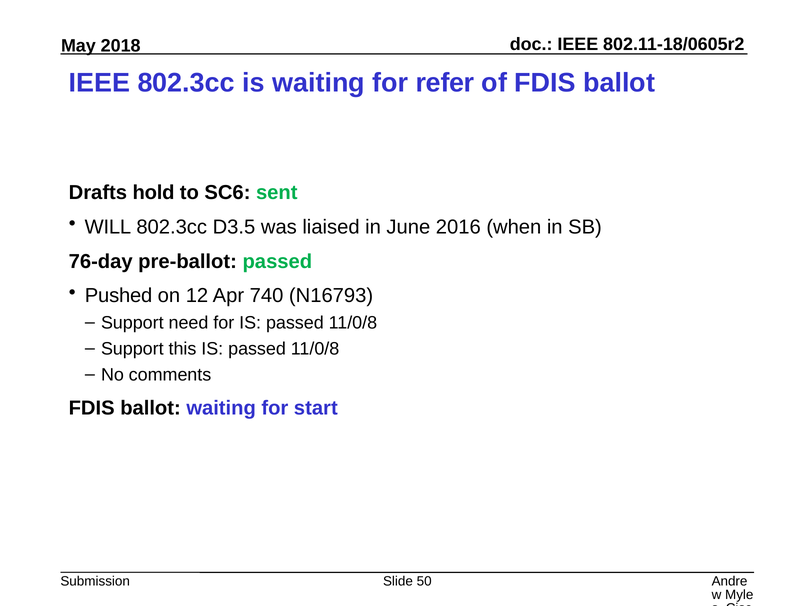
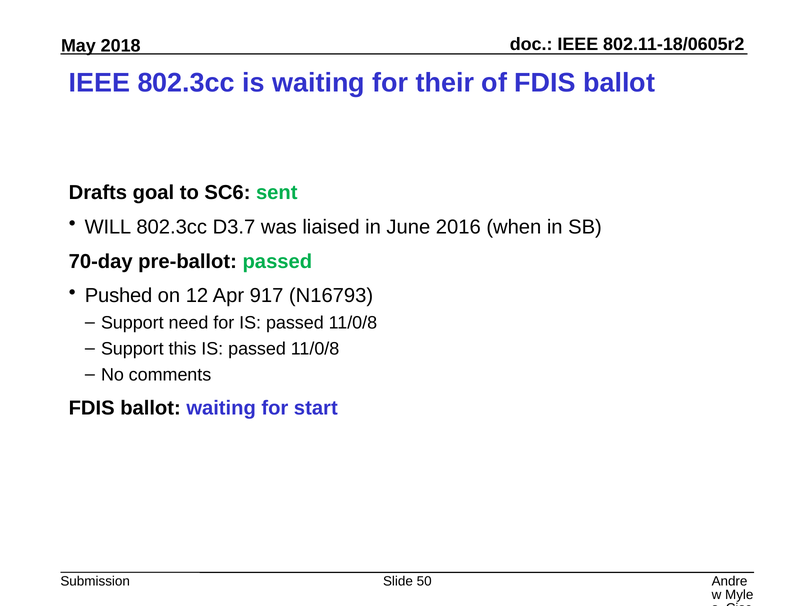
refer: refer -> their
hold: hold -> goal
D3.5: D3.5 -> D3.7
76-day: 76-day -> 70-day
740: 740 -> 917
